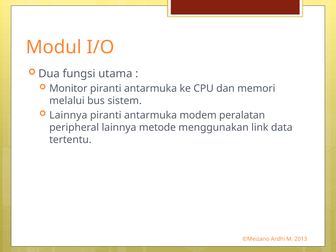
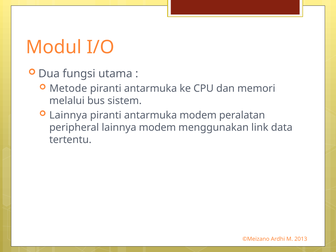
Monitor: Monitor -> Metode
lainnya metode: metode -> modem
